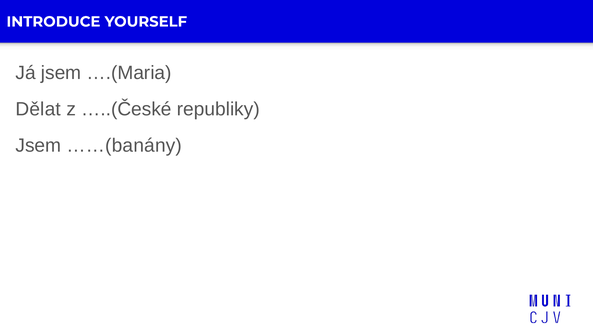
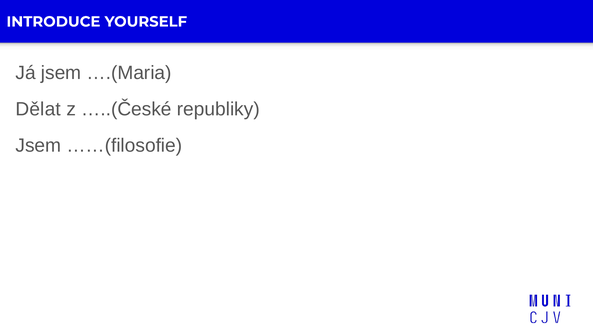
……(banány: ……(banány -> ……(filosofie
